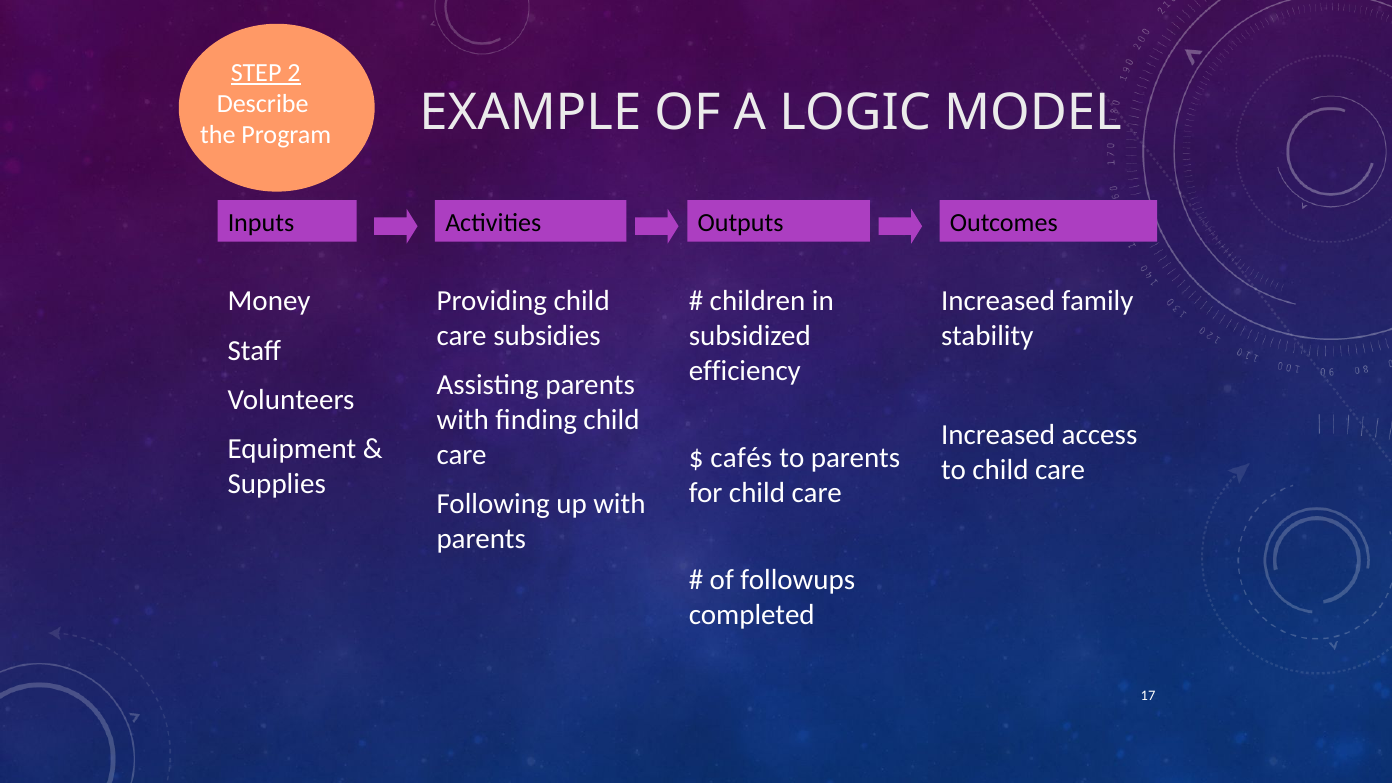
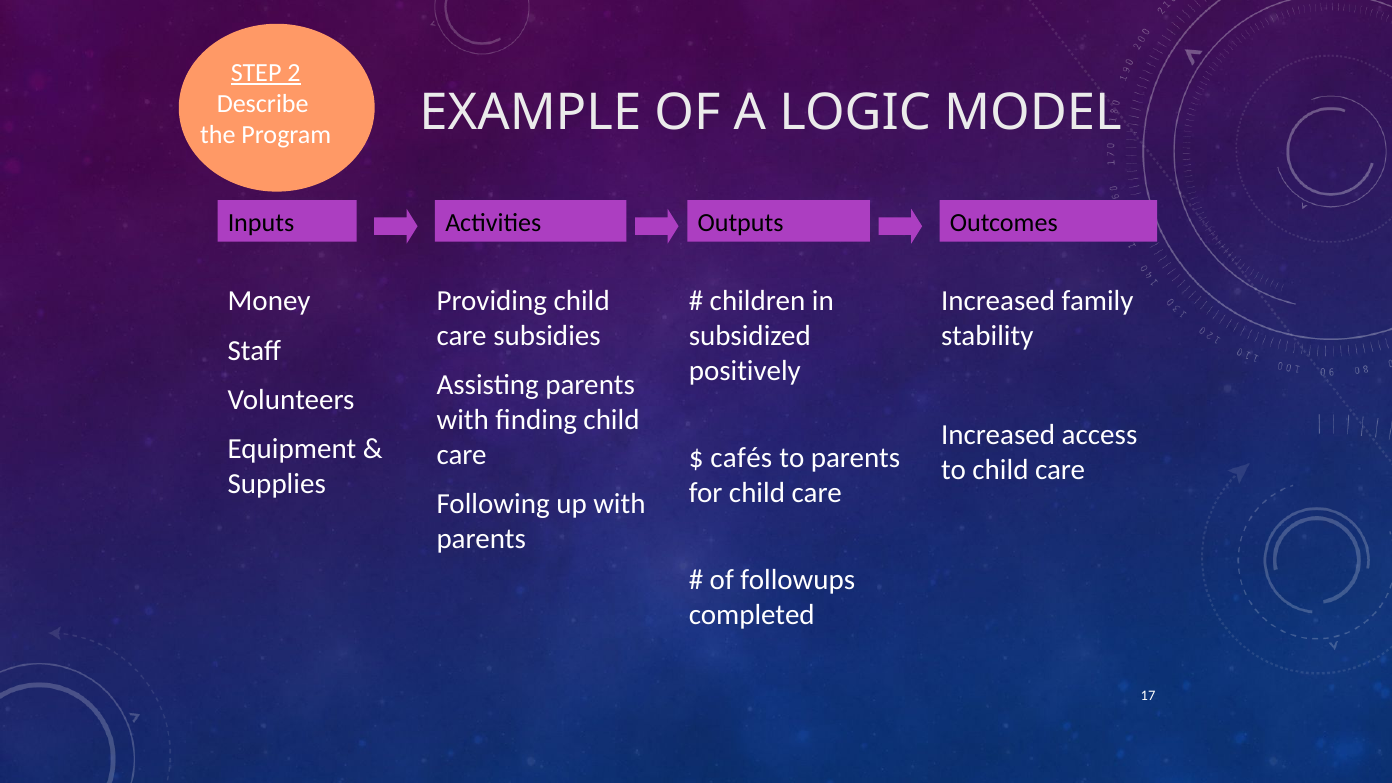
efficiency: efficiency -> positively
